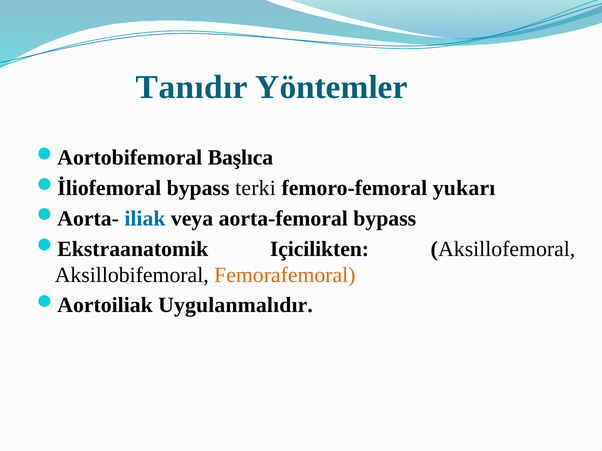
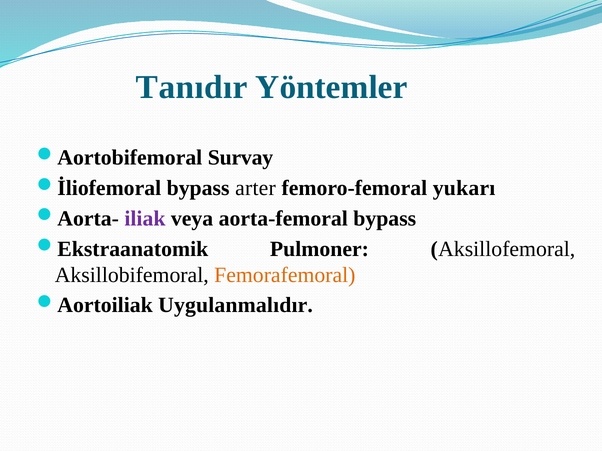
Başlıca: Başlıca -> Survay
terki: terki -> arter
iliak colour: blue -> purple
Içicilikten: Içicilikten -> Pulmoner
